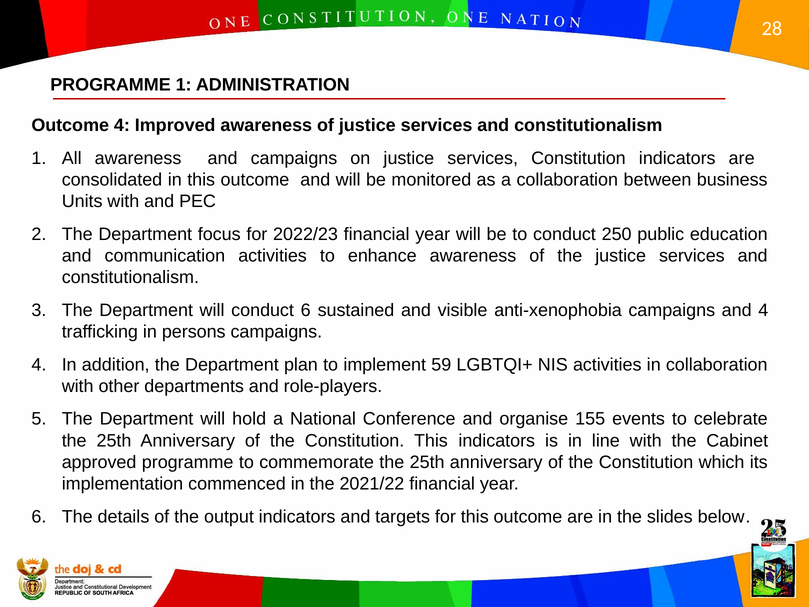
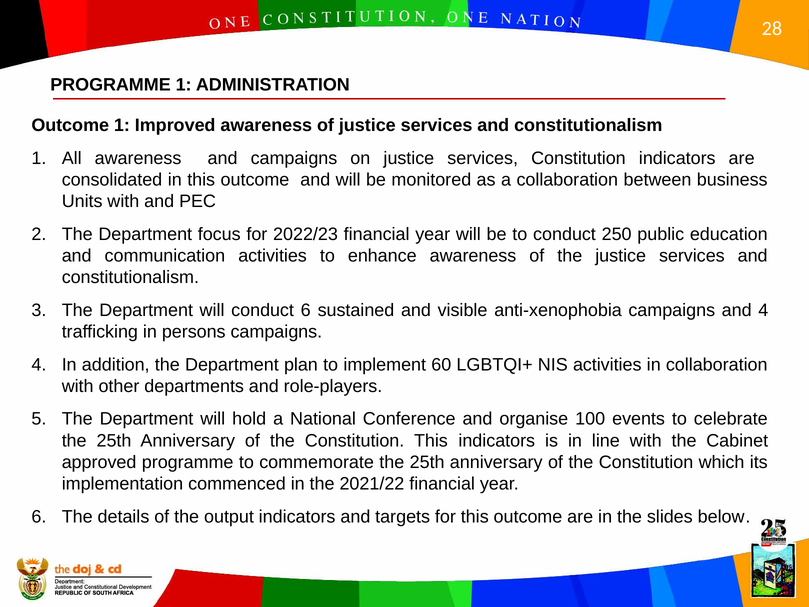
Outcome 4: 4 -> 1
59: 59 -> 60
155: 155 -> 100
